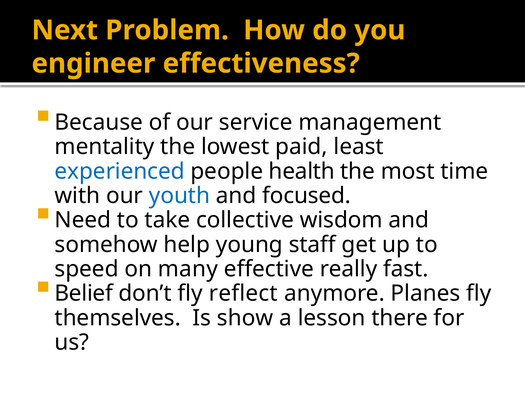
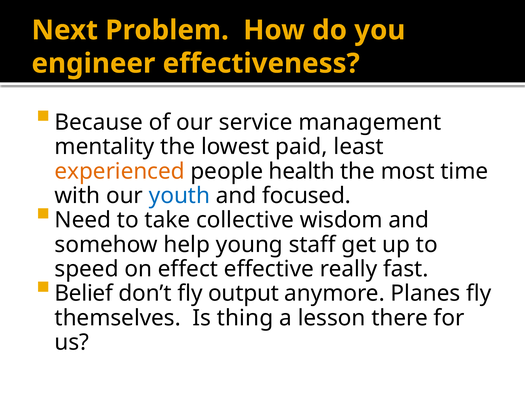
experienced colour: blue -> orange
many: many -> effect
reflect: reflect -> output
show: show -> thing
